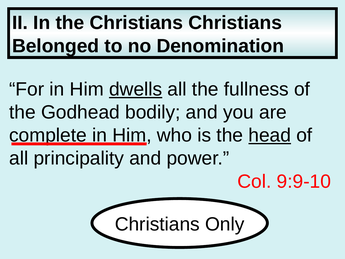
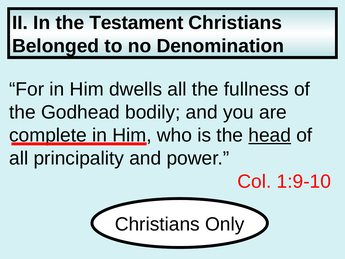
the Christians: Christians -> Testament
dwells underline: present -> none
9:9-10: 9:9-10 -> 1:9-10
